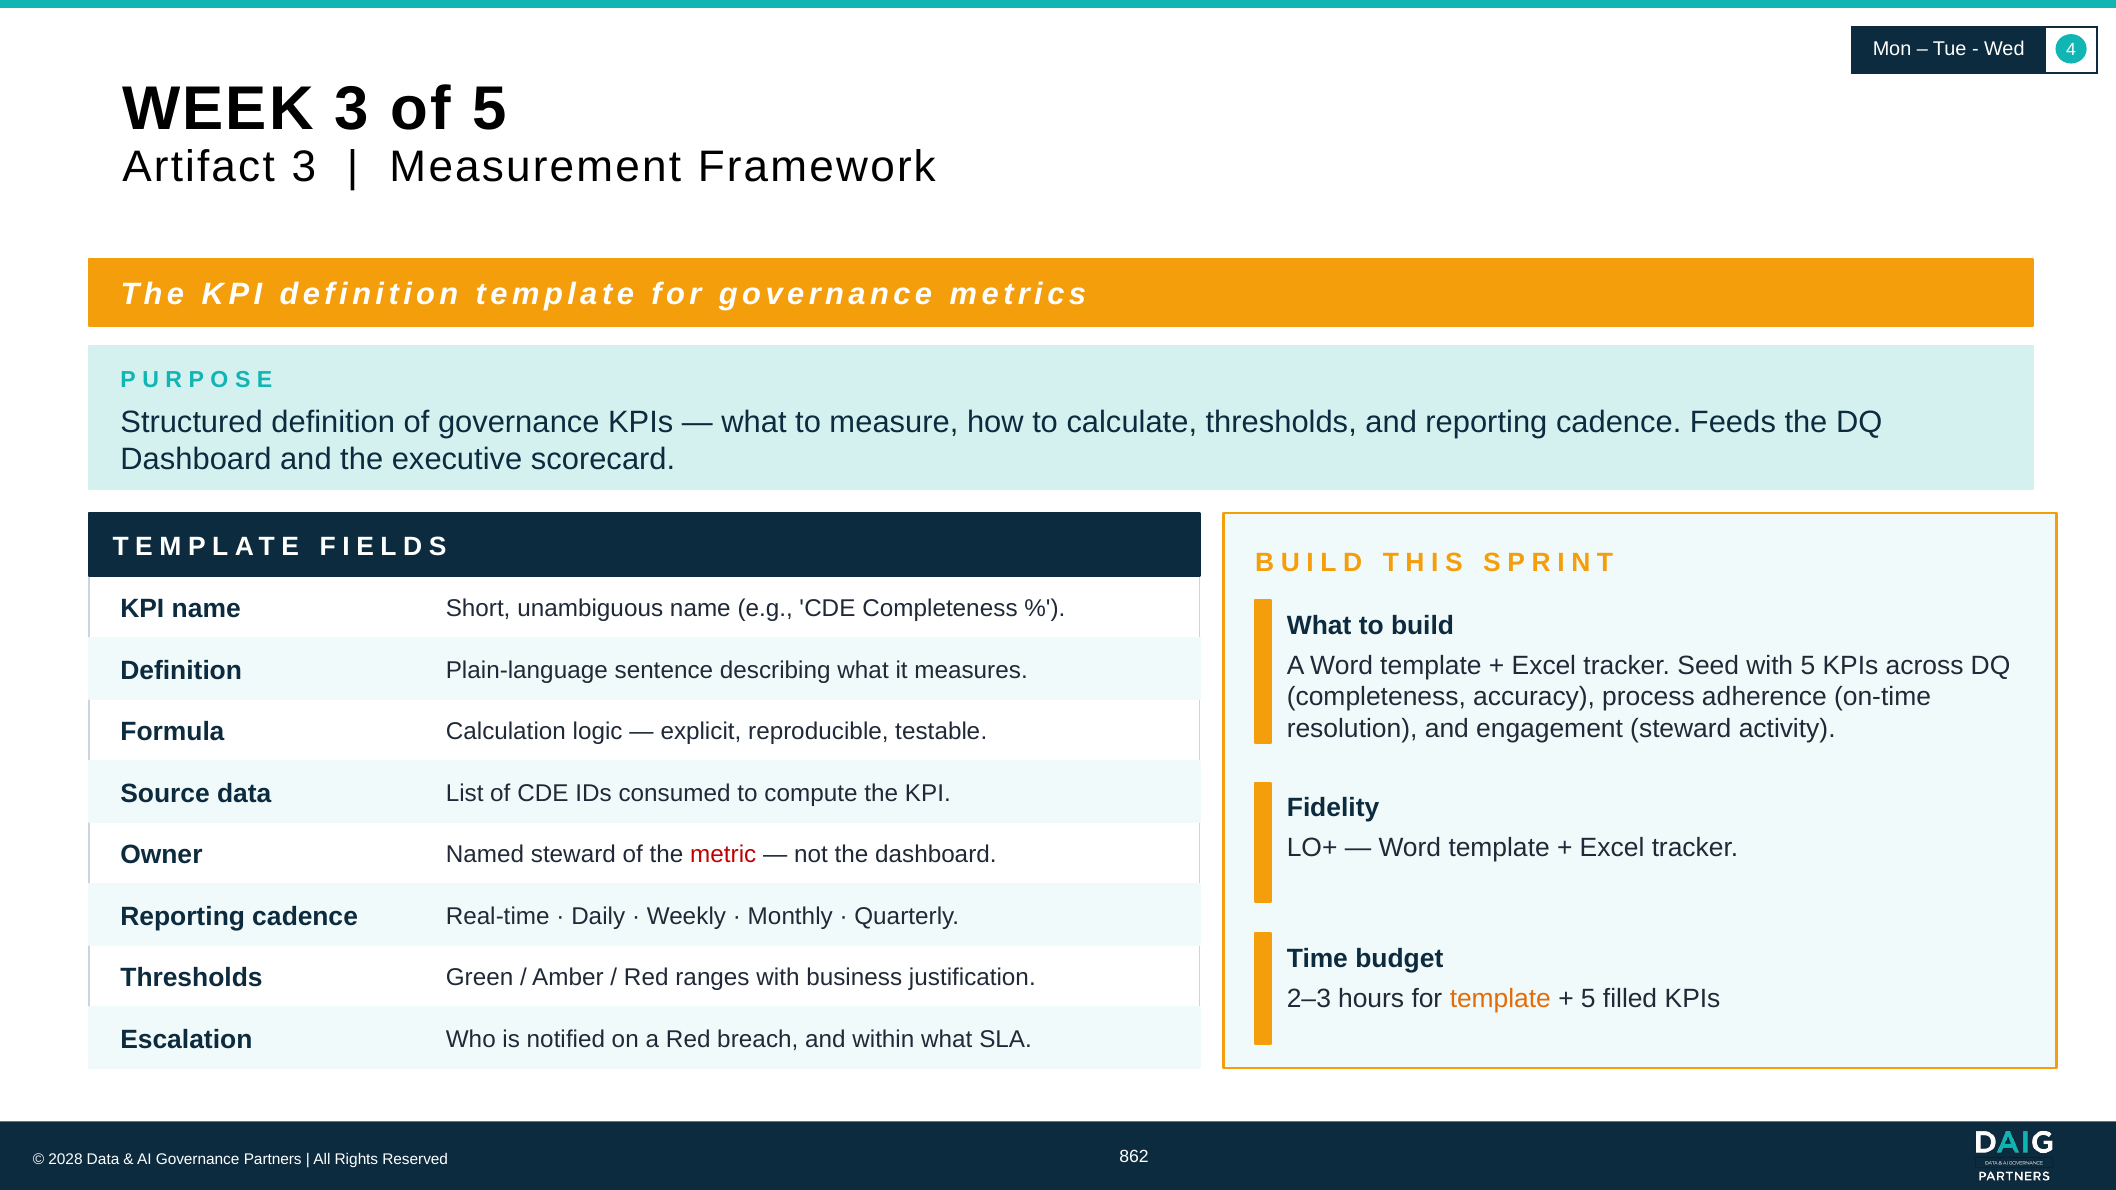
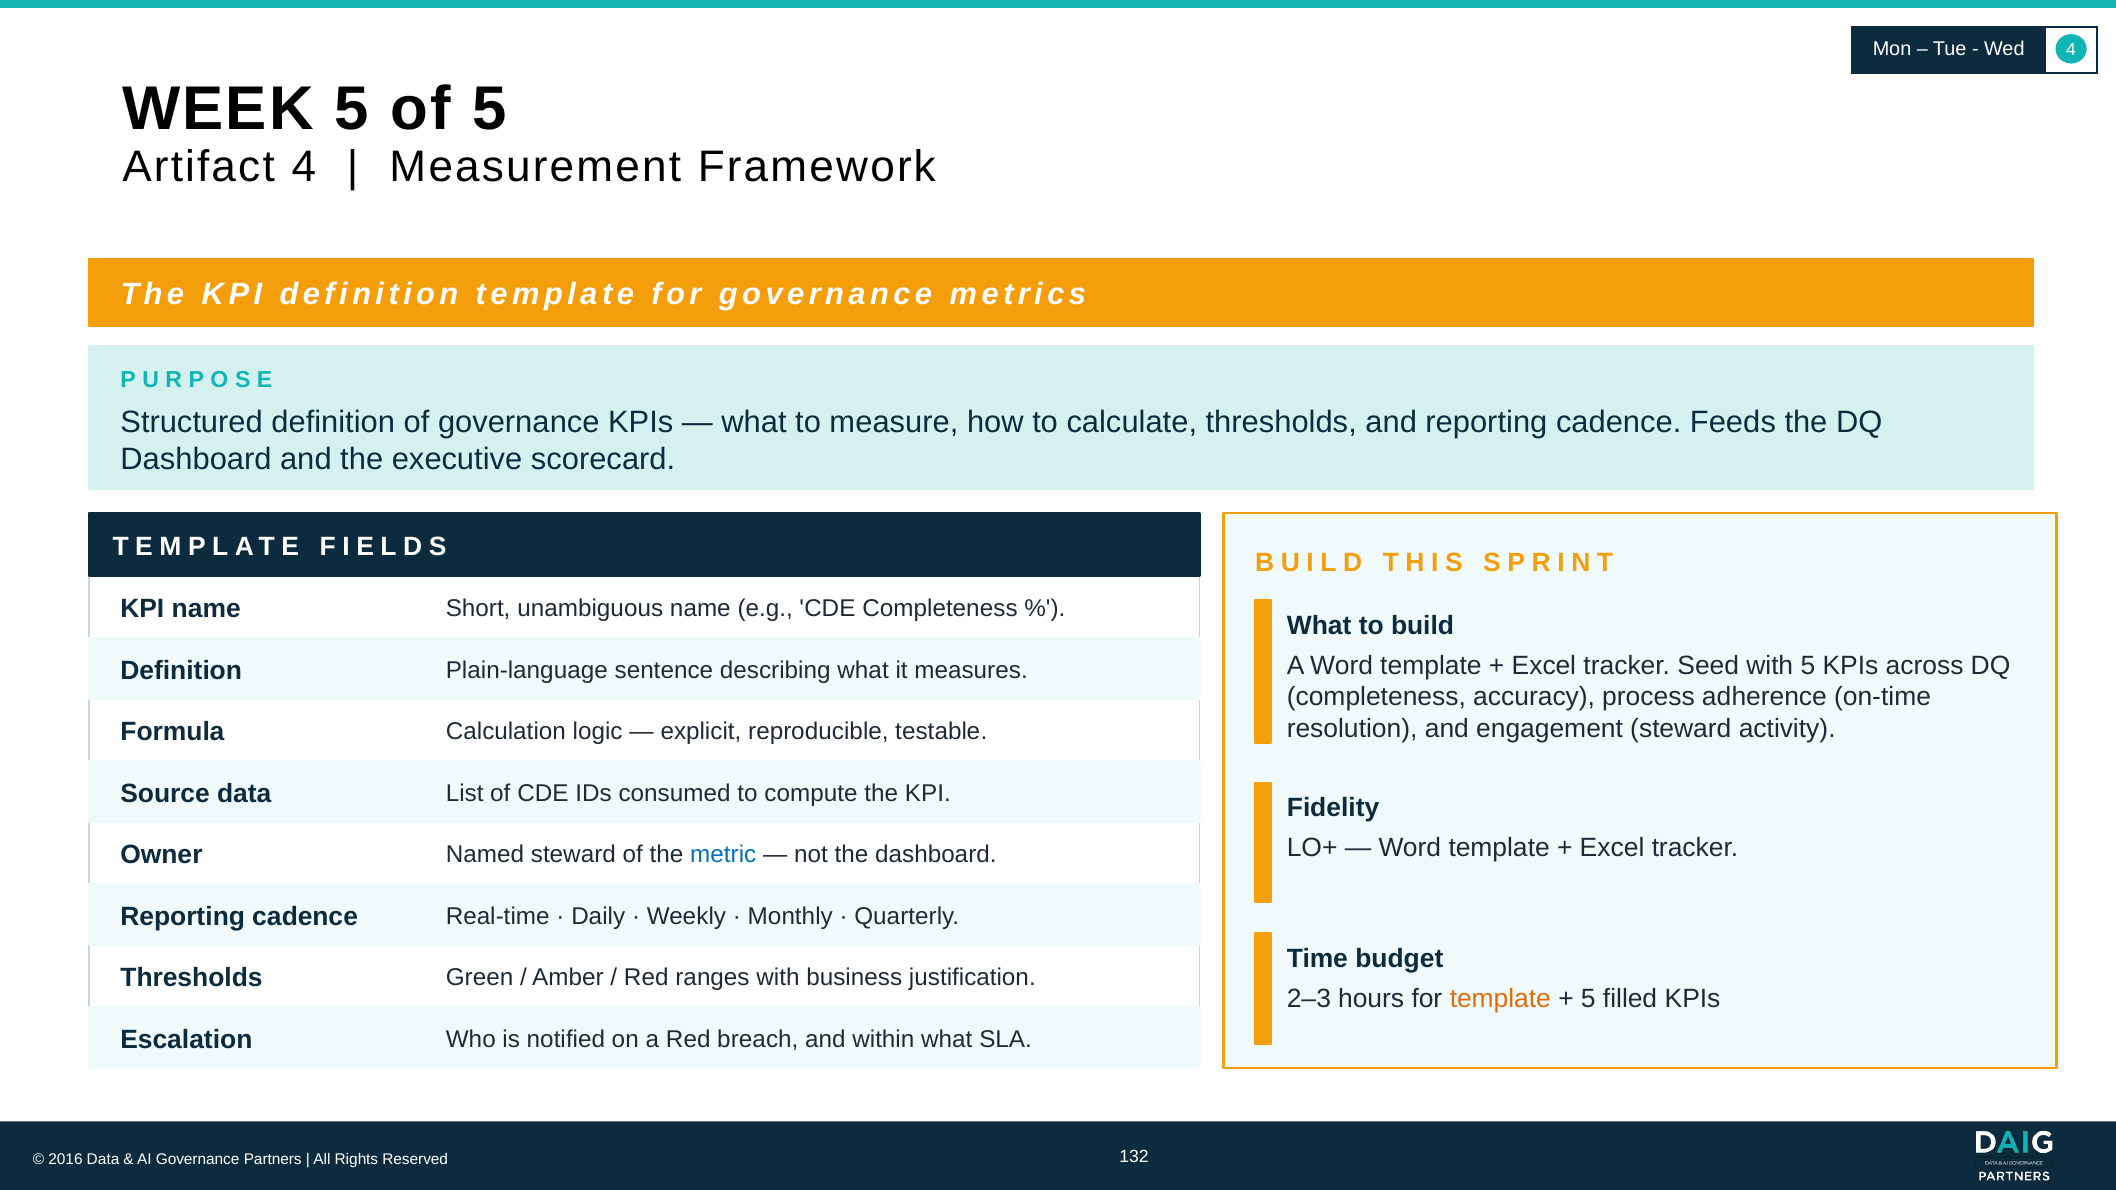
WEEK 3: 3 -> 5
Artifact 3: 3 -> 4
metric colour: red -> blue
2028: 2028 -> 2016
862: 862 -> 132
